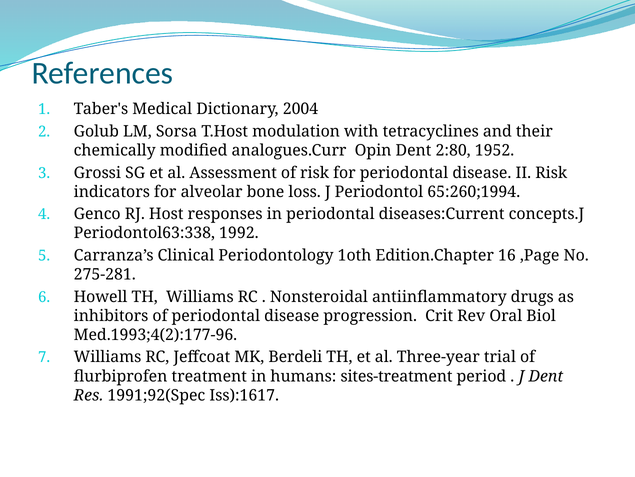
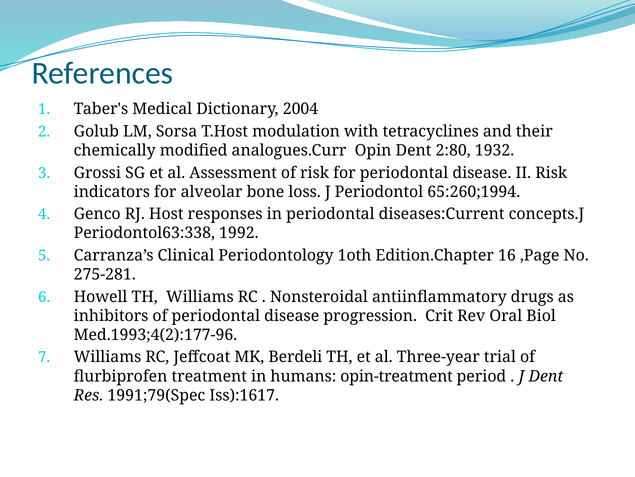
1952: 1952 -> 1932
sites-treatment: sites-treatment -> opin-treatment
1991;92(Spec: 1991;92(Spec -> 1991;79(Spec
